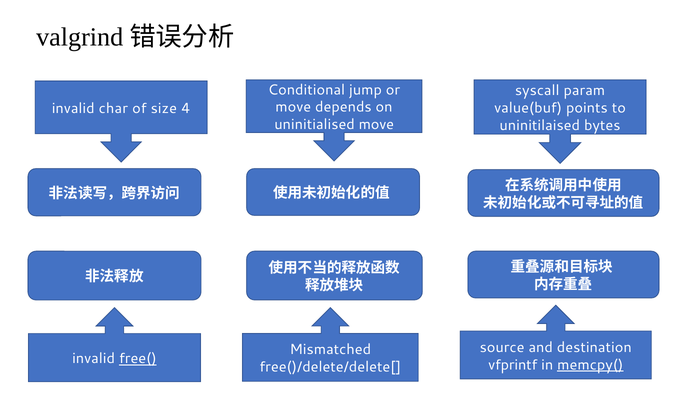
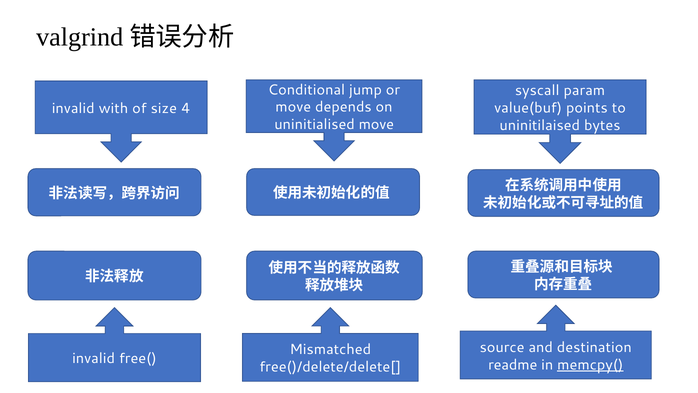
char: char -> with
free( underline: present -> none
vfprintf: vfprintf -> readme
